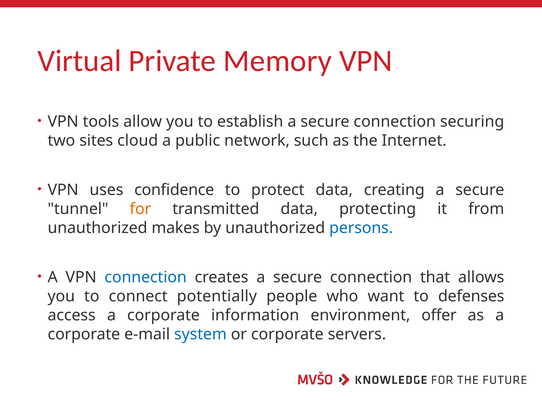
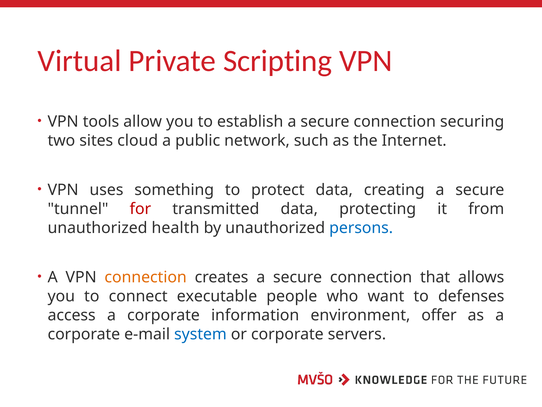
Memory: Memory -> Scripting
confidence: confidence -> something
for colour: orange -> red
makes: makes -> health
connection at (146, 277) colour: blue -> orange
potentially: potentially -> executable
